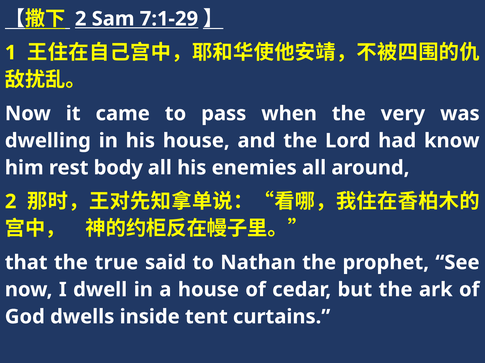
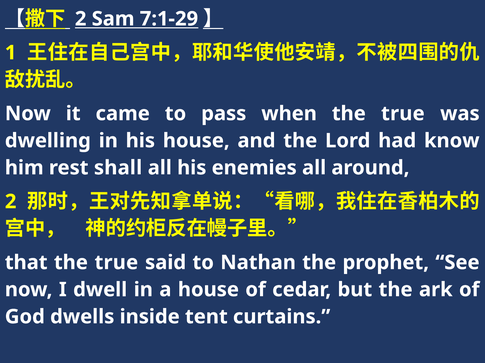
when the very: very -> true
body: body -> shall
